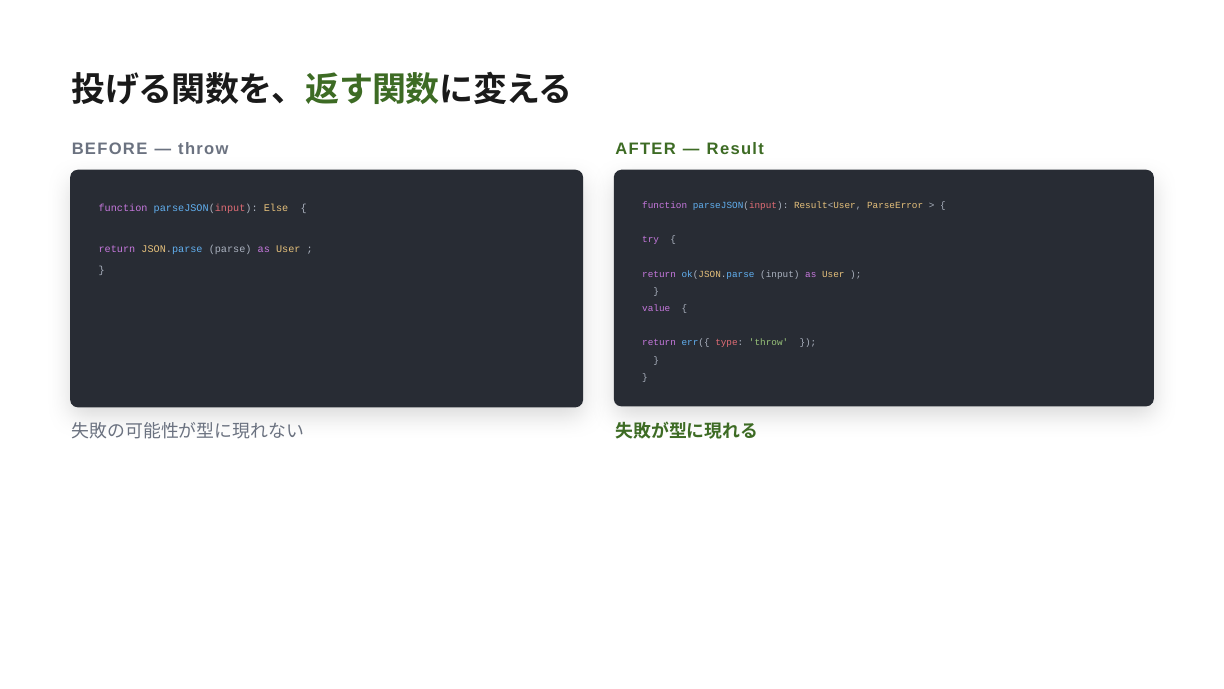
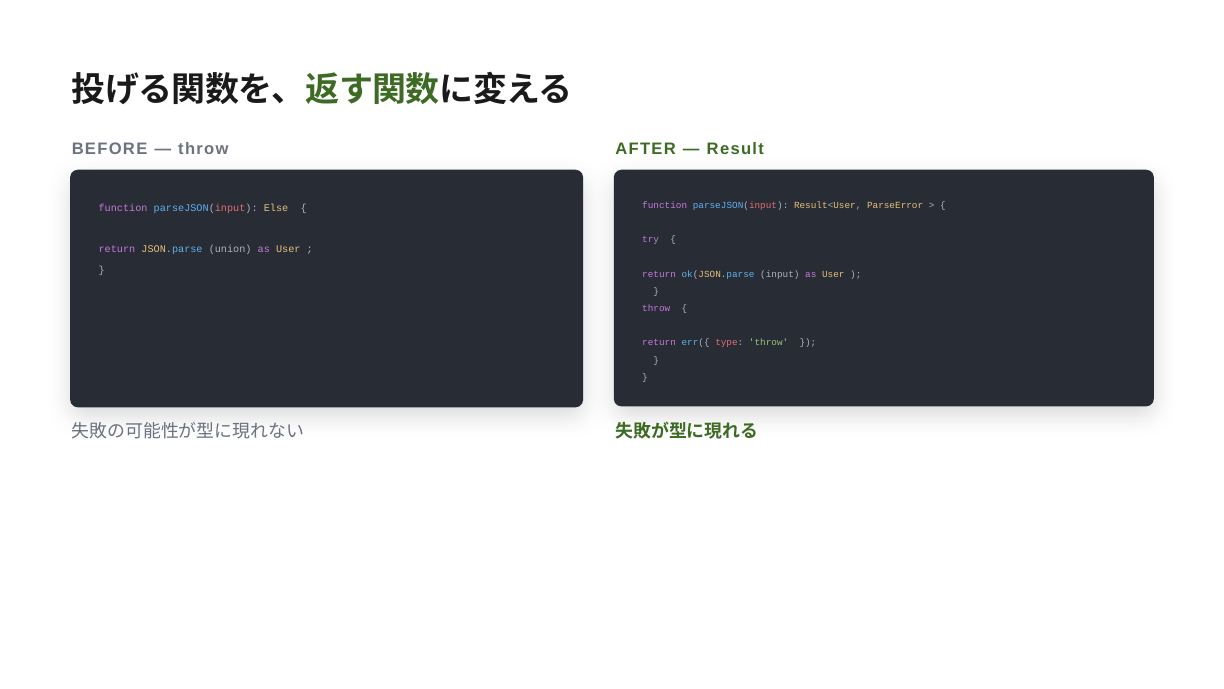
parse: parse -> union
value at (656, 308): value -> throw
